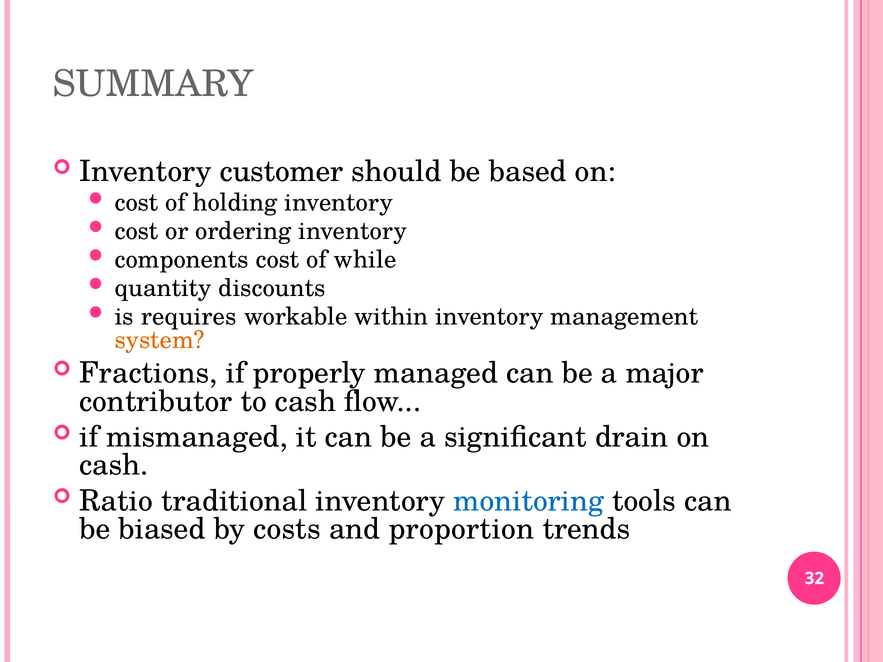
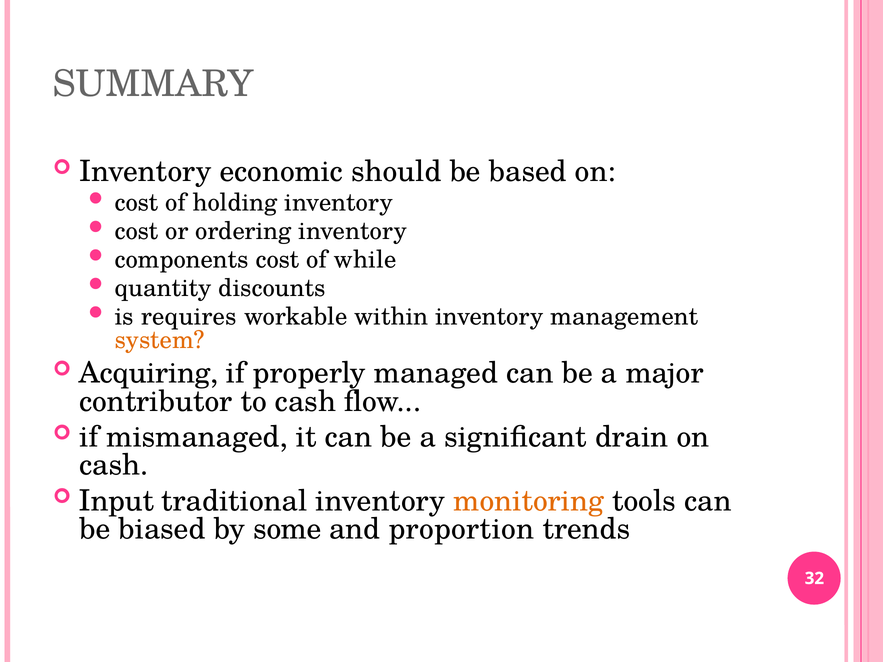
customer: customer -> economic
Fractions: Fractions -> Acquiring
Ratio: Ratio -> Input
monitoring colour: blue -> orange
costs: costs -> some
